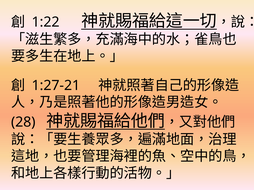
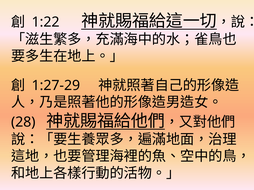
1:27-21: 1:27-21 -> 1:27-29
